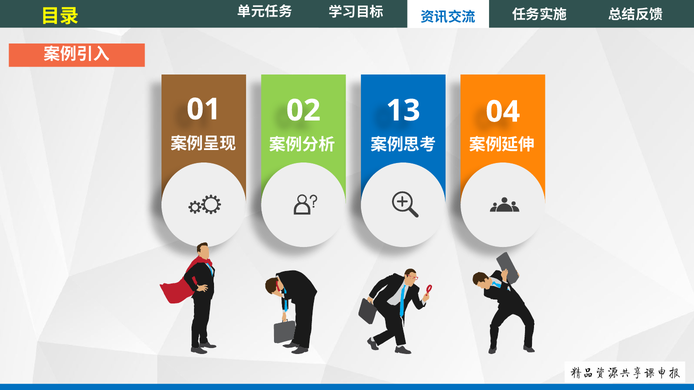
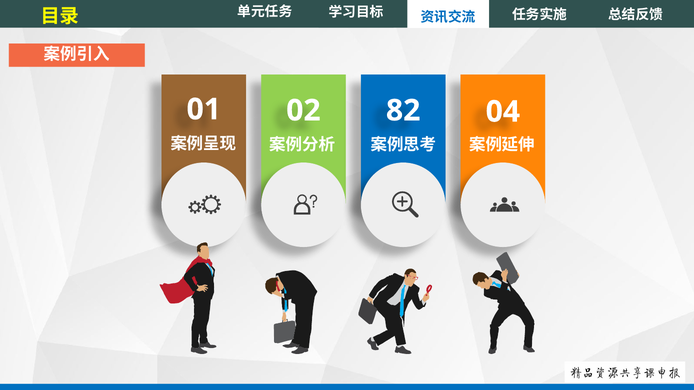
13: 13 -> 82
